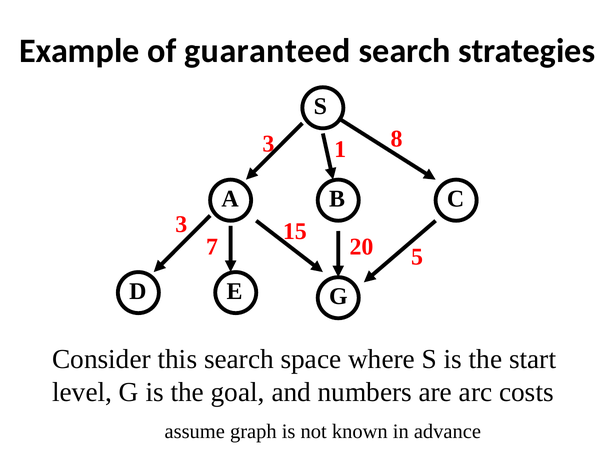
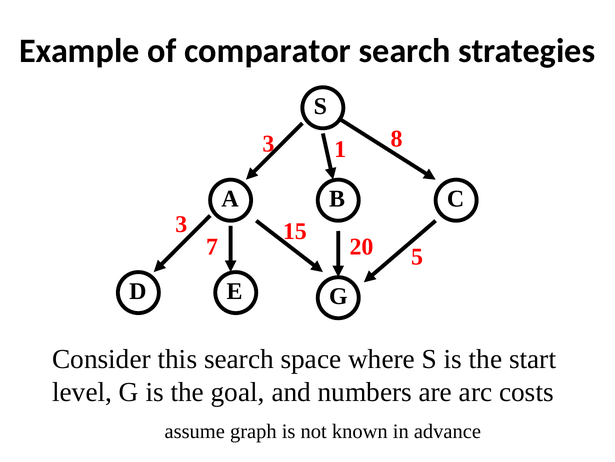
guaranteed: guaranteed -> comparator
